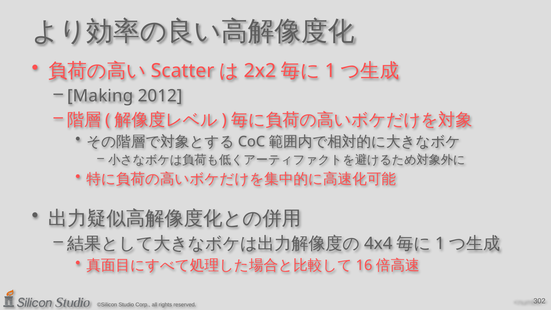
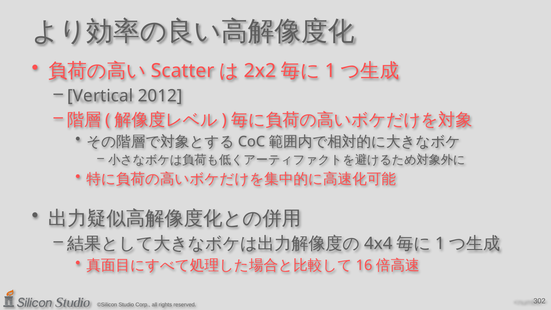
Making: Making -> Vertical
